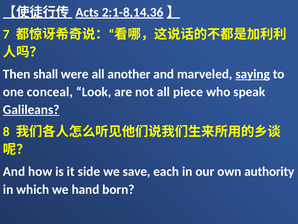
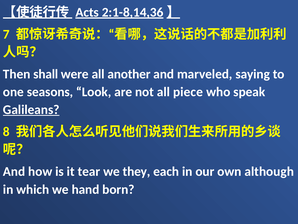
saying underline: present -> none
conceal: conceal -> seasons
side: side -> tear
save: save -> they
authority: authority -> although
